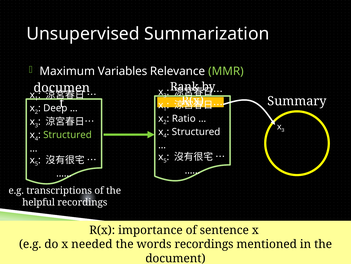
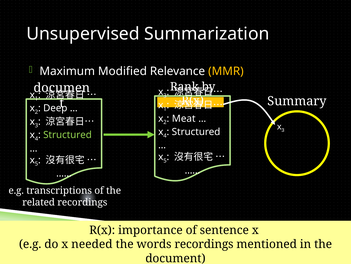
Variables: Variables -> Modified
MMR colour: light green -> yellow
Ratio: Ratio -> Meat
helpful: helpful -> related
